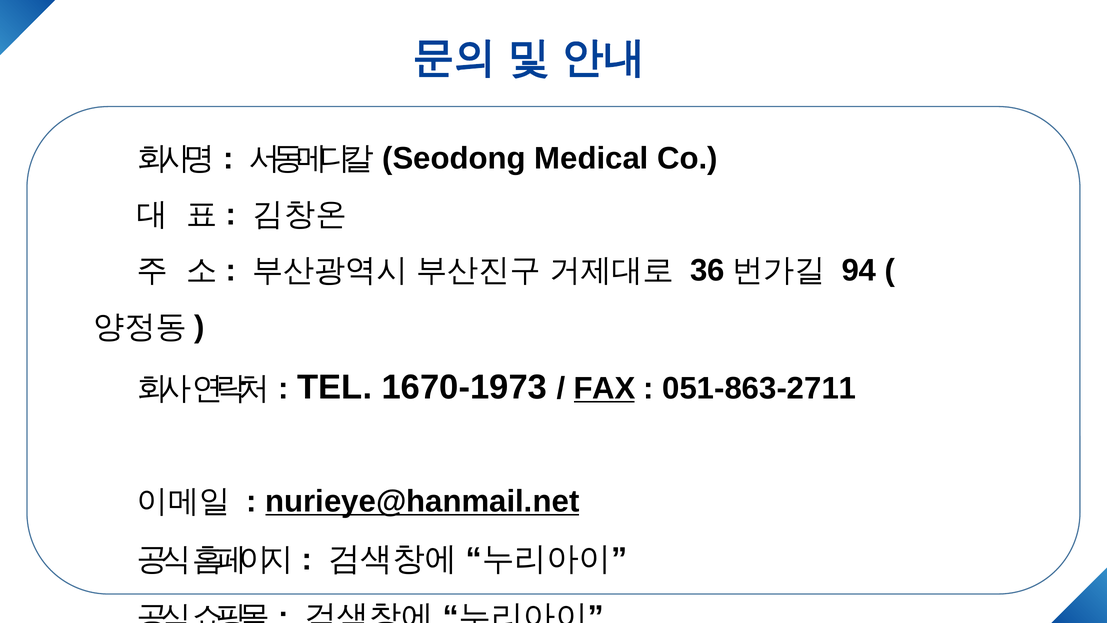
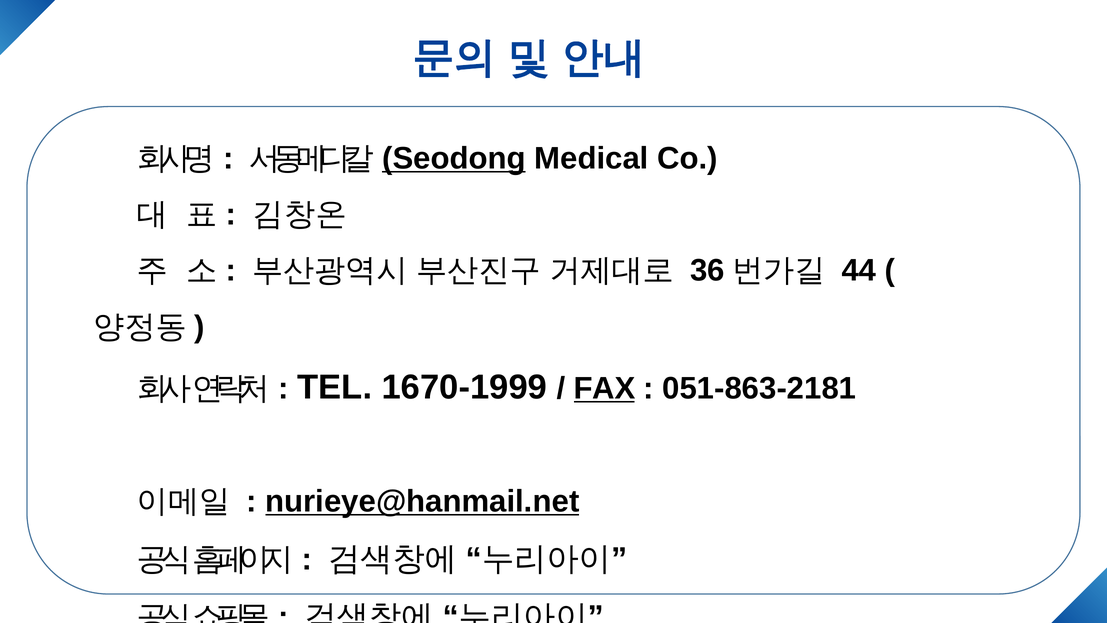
Seodong underline: none -> present
94: 94 -> 44
1670-1973: 1670-1973 -> 1670-1999
051-863-2711: 051-863-2711 -> 051-863-2181
